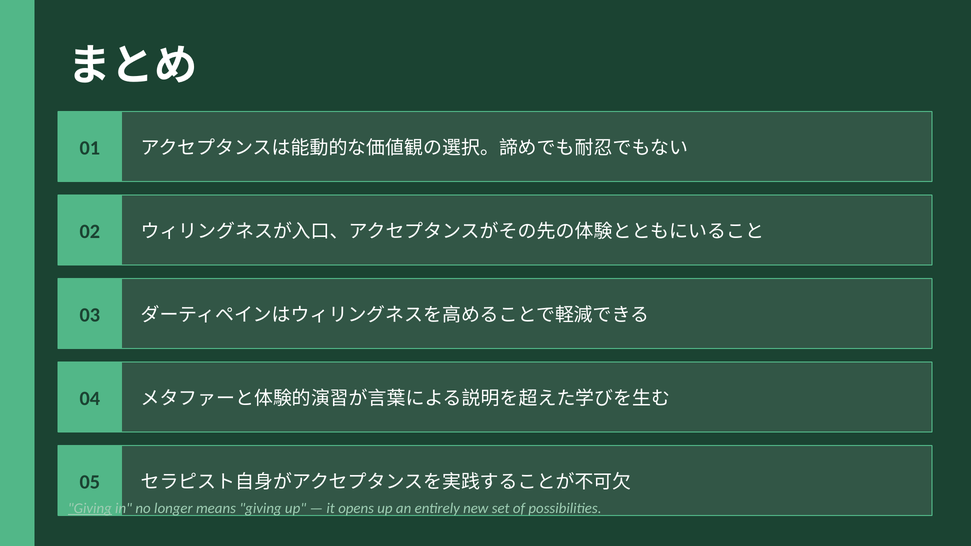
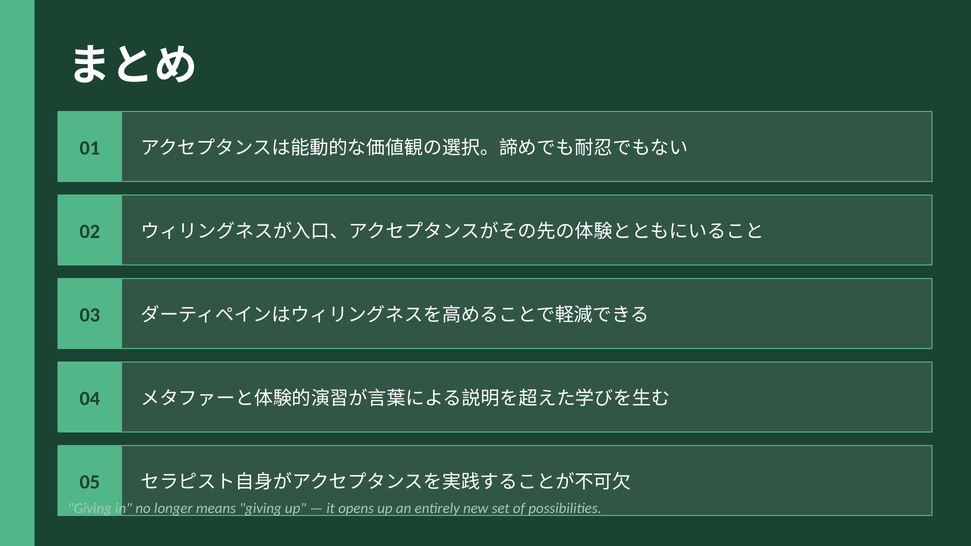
Giving at (90, 508) underline: present -> none
